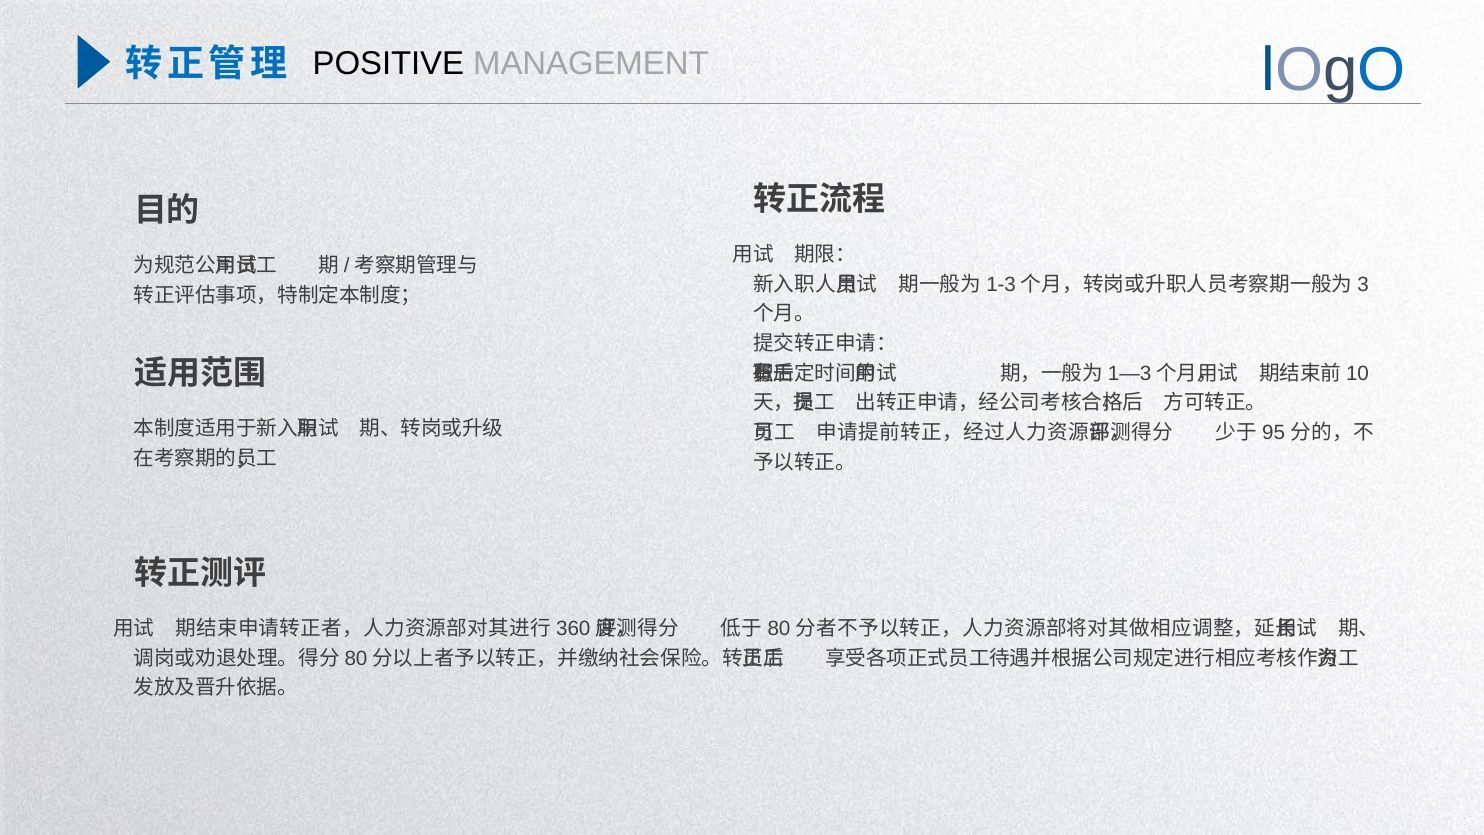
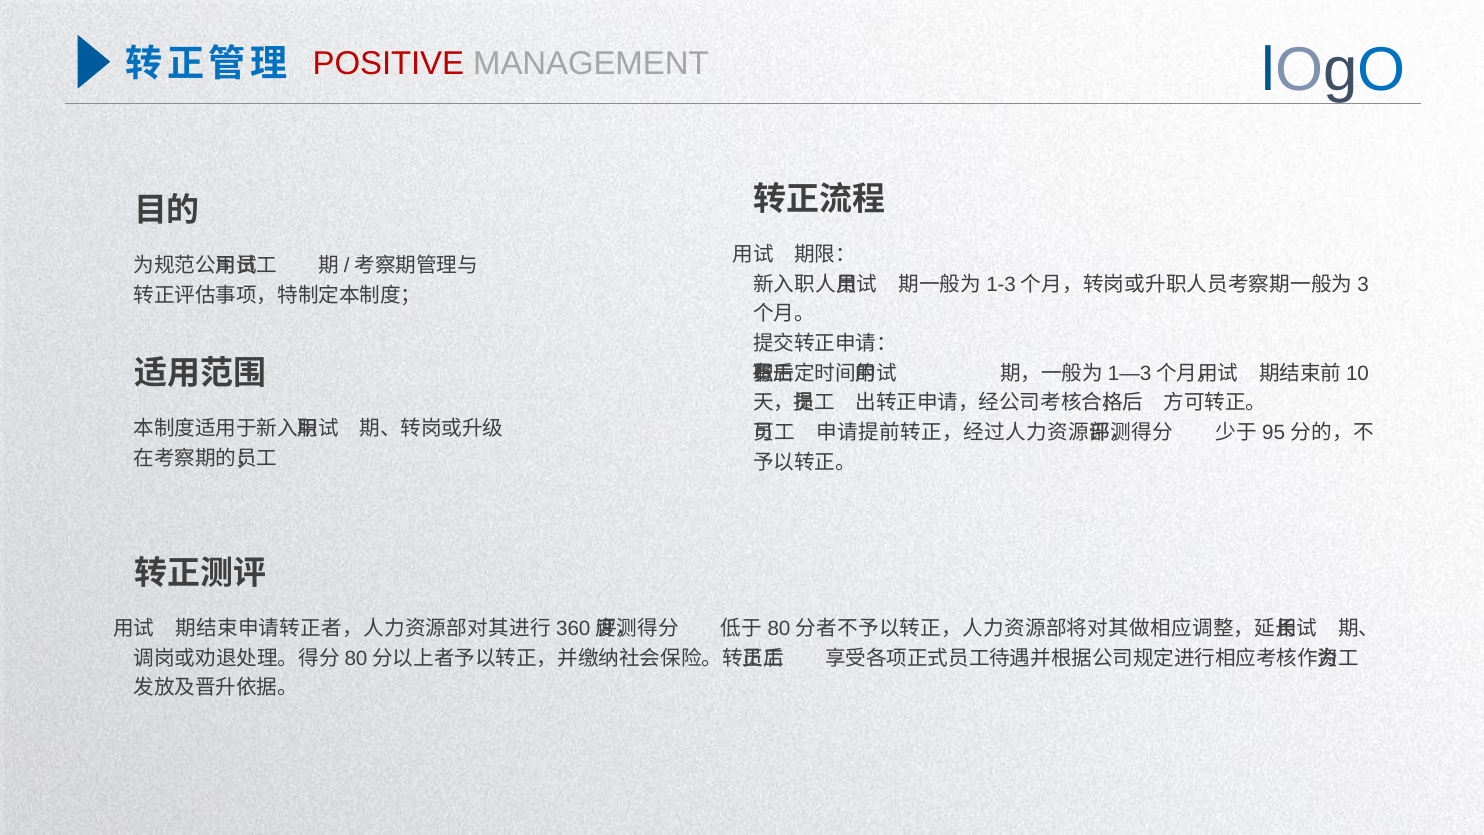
POSITIVE colour: black -> red
